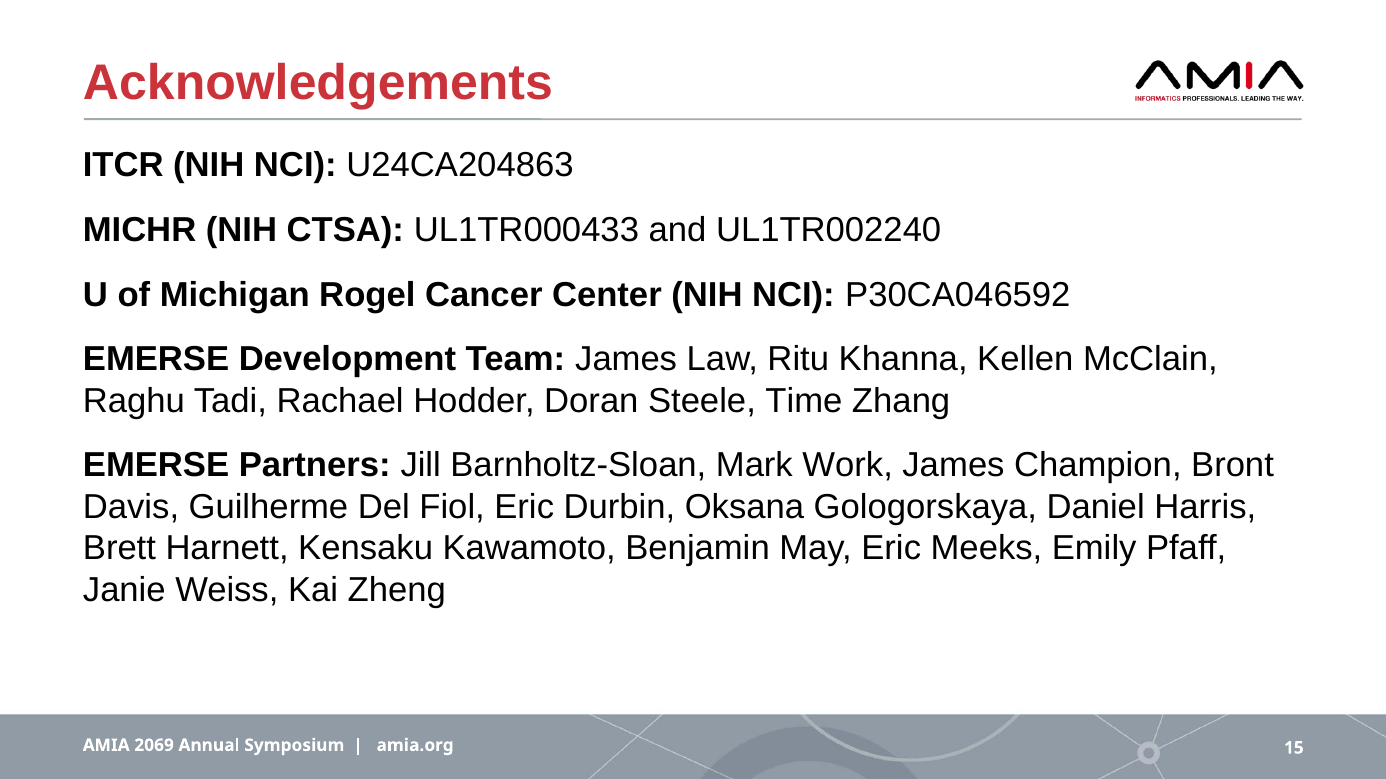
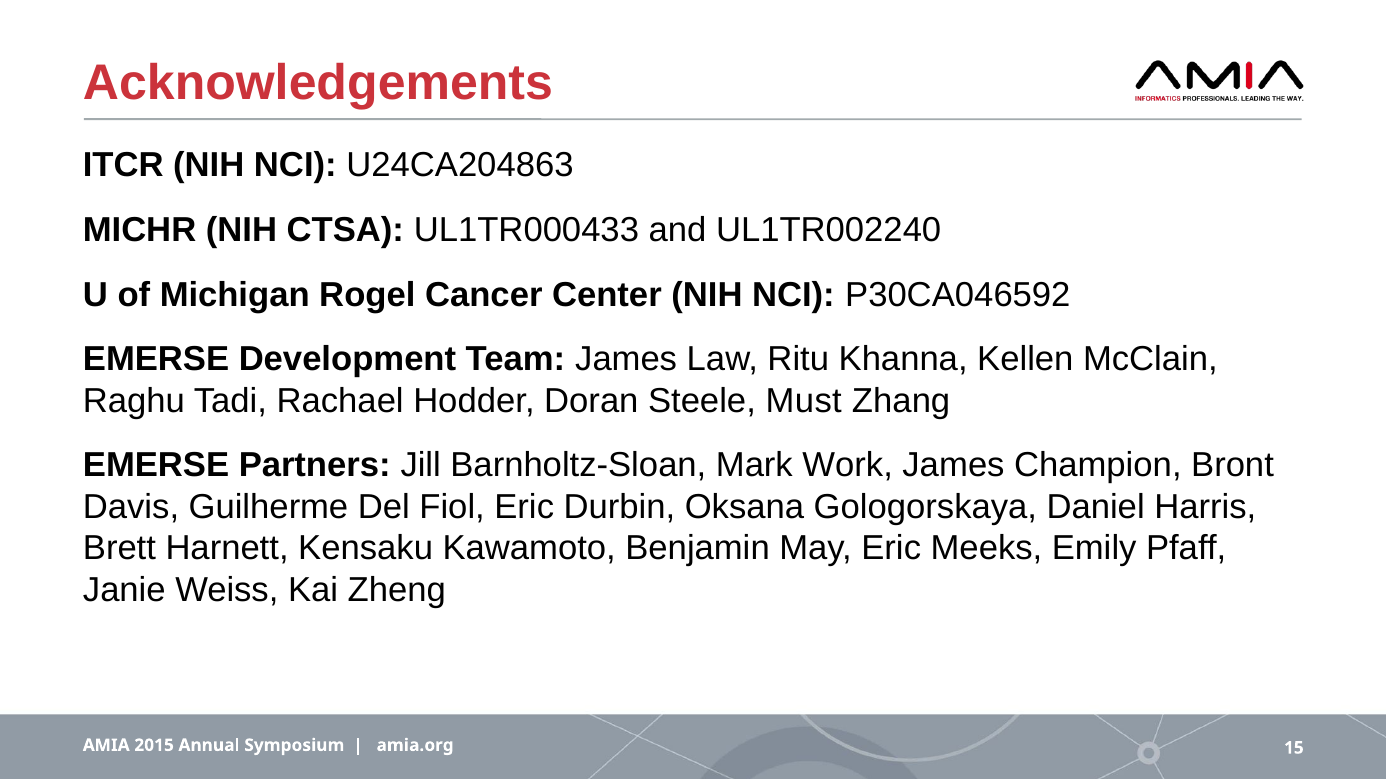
Time: Time -> Must
2069: 2069 -> 2015
